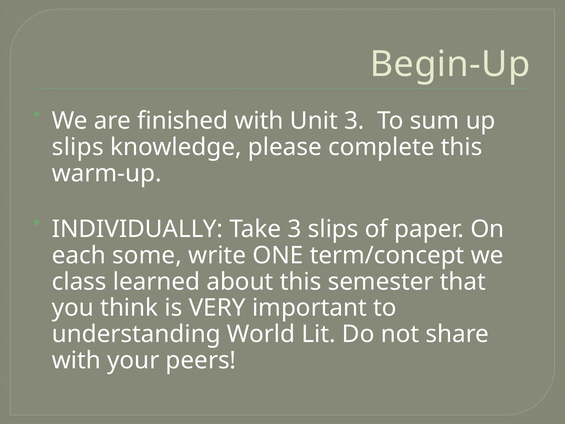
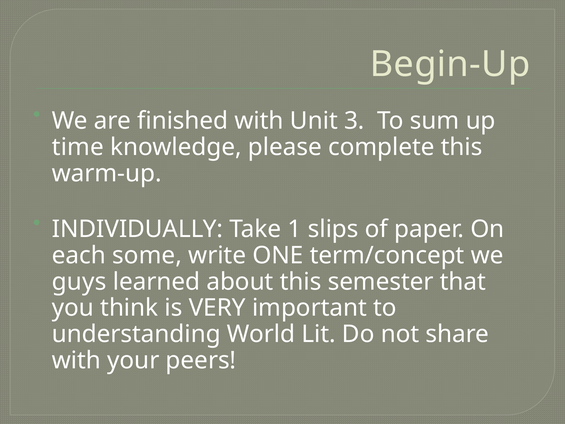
slips at (78, 147): slips -> time
Take 3: 3 -> 1
class: class -> guys
